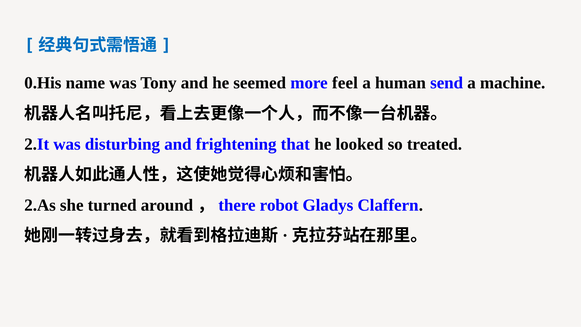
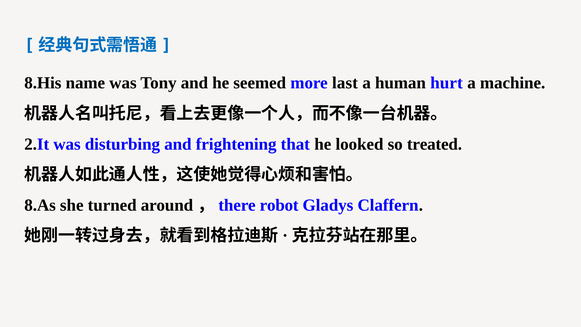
0.His: 0.His -> 8.His
feel: feel -> last
send: send -> hurt
2.As: 2.As -> 8.As
